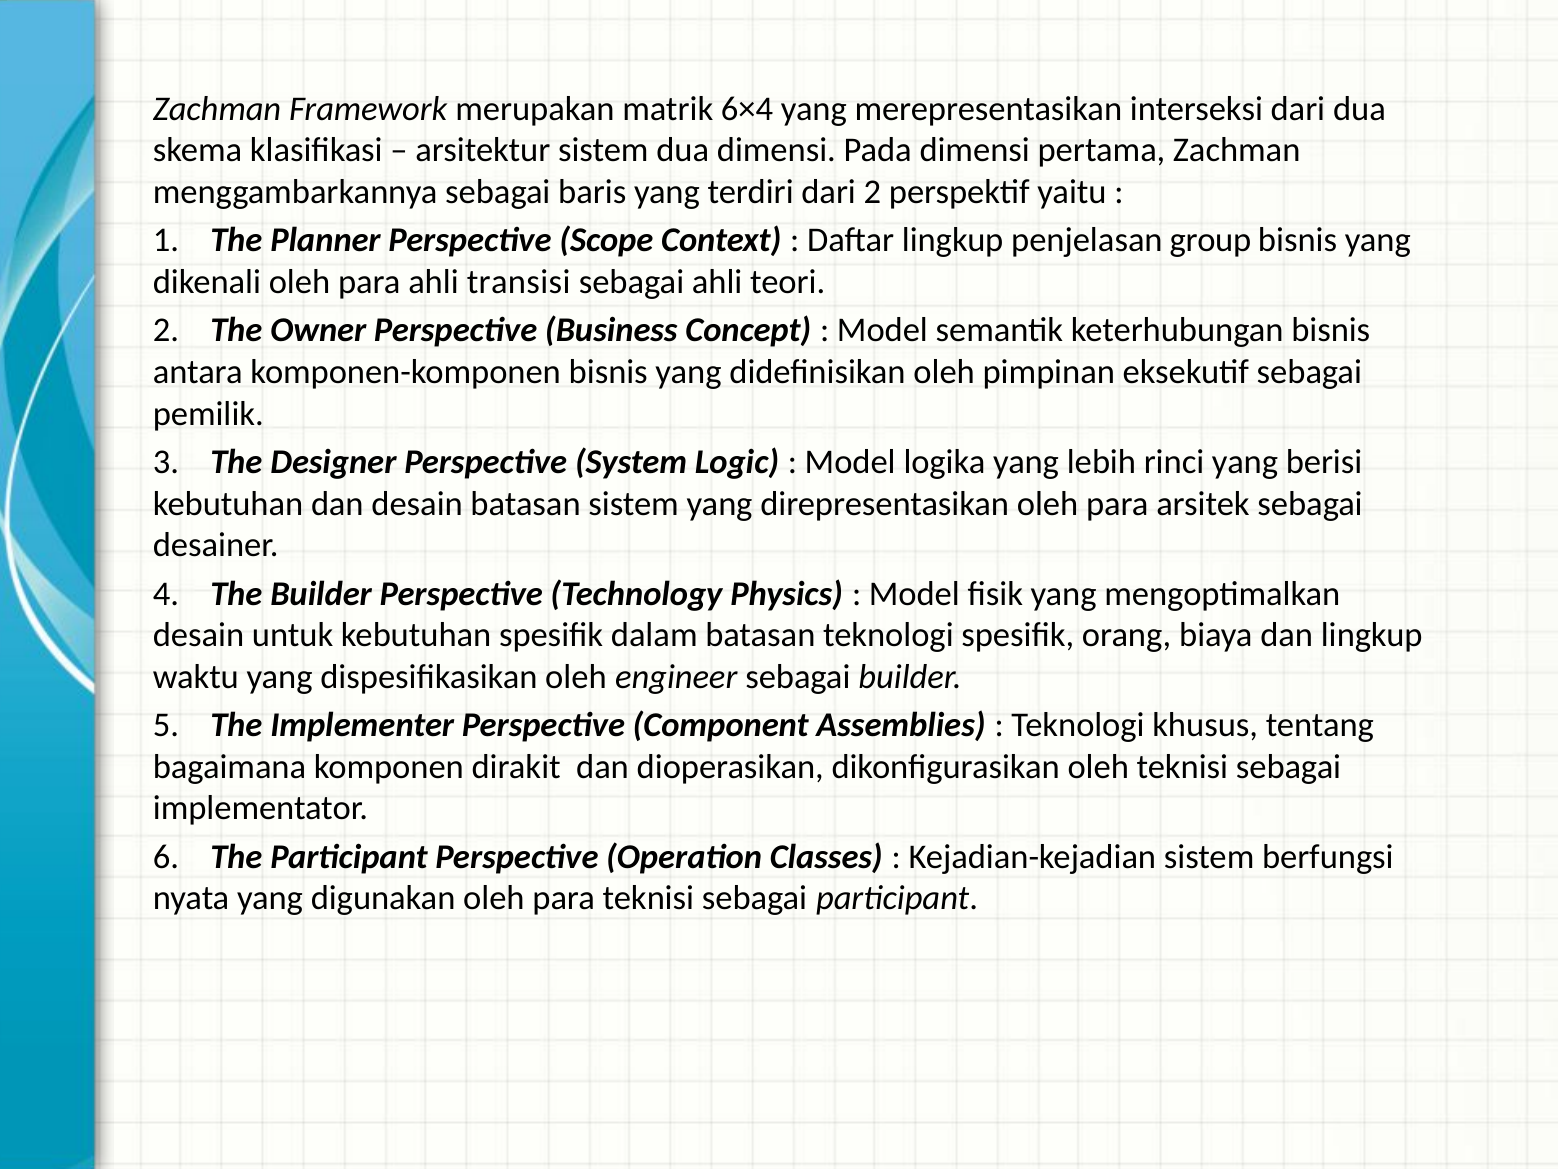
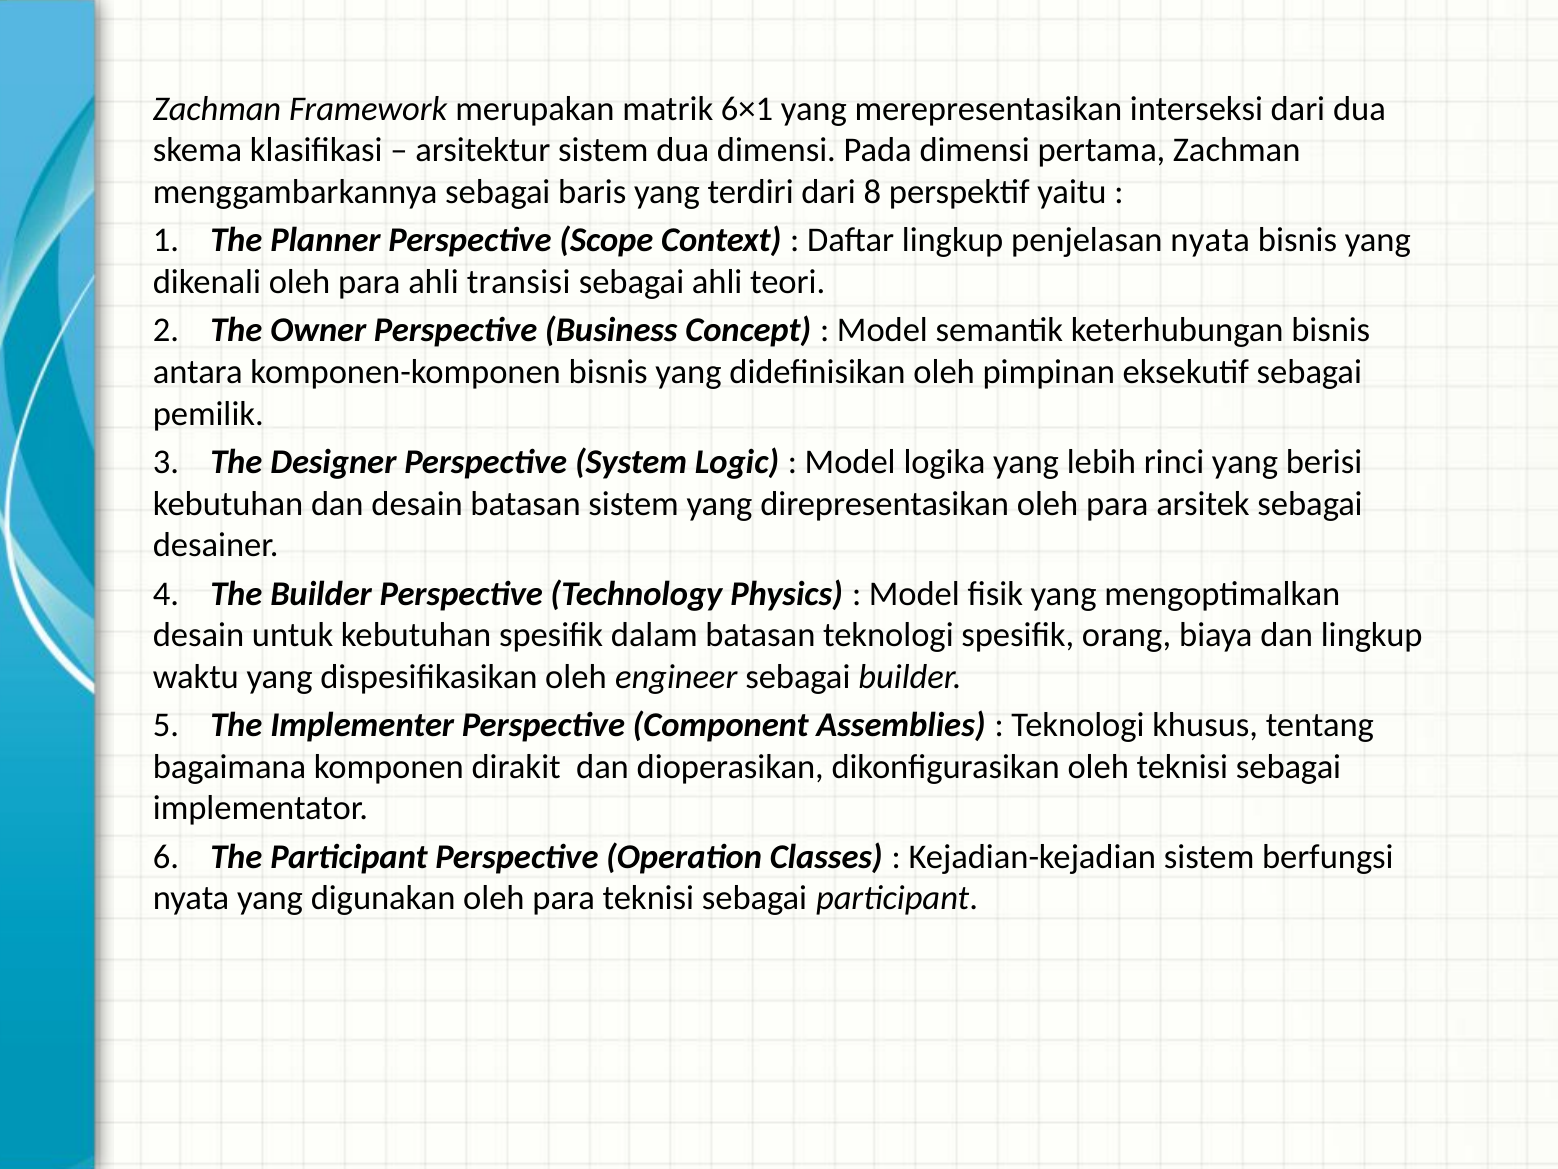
6×4: 6×4 -> 6×1
dari 2: 2 -> 8
penjelasan group: group -> nyata
